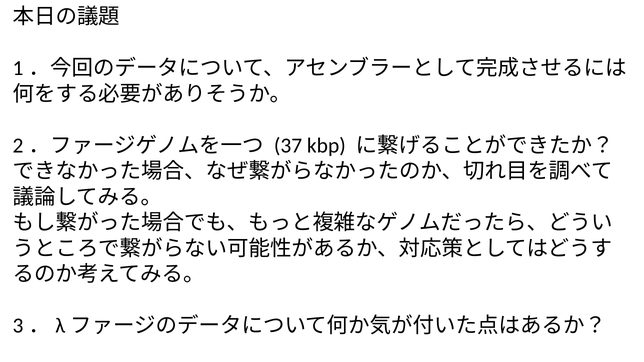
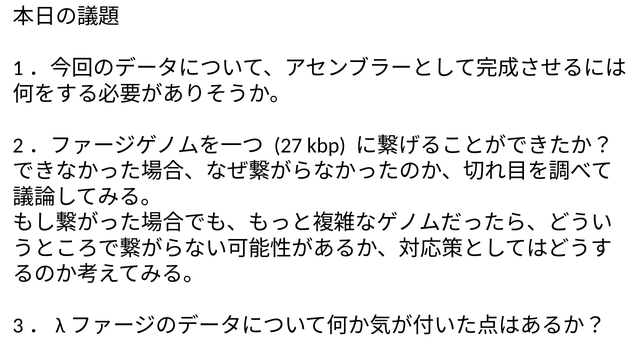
37: 37 -> 27
